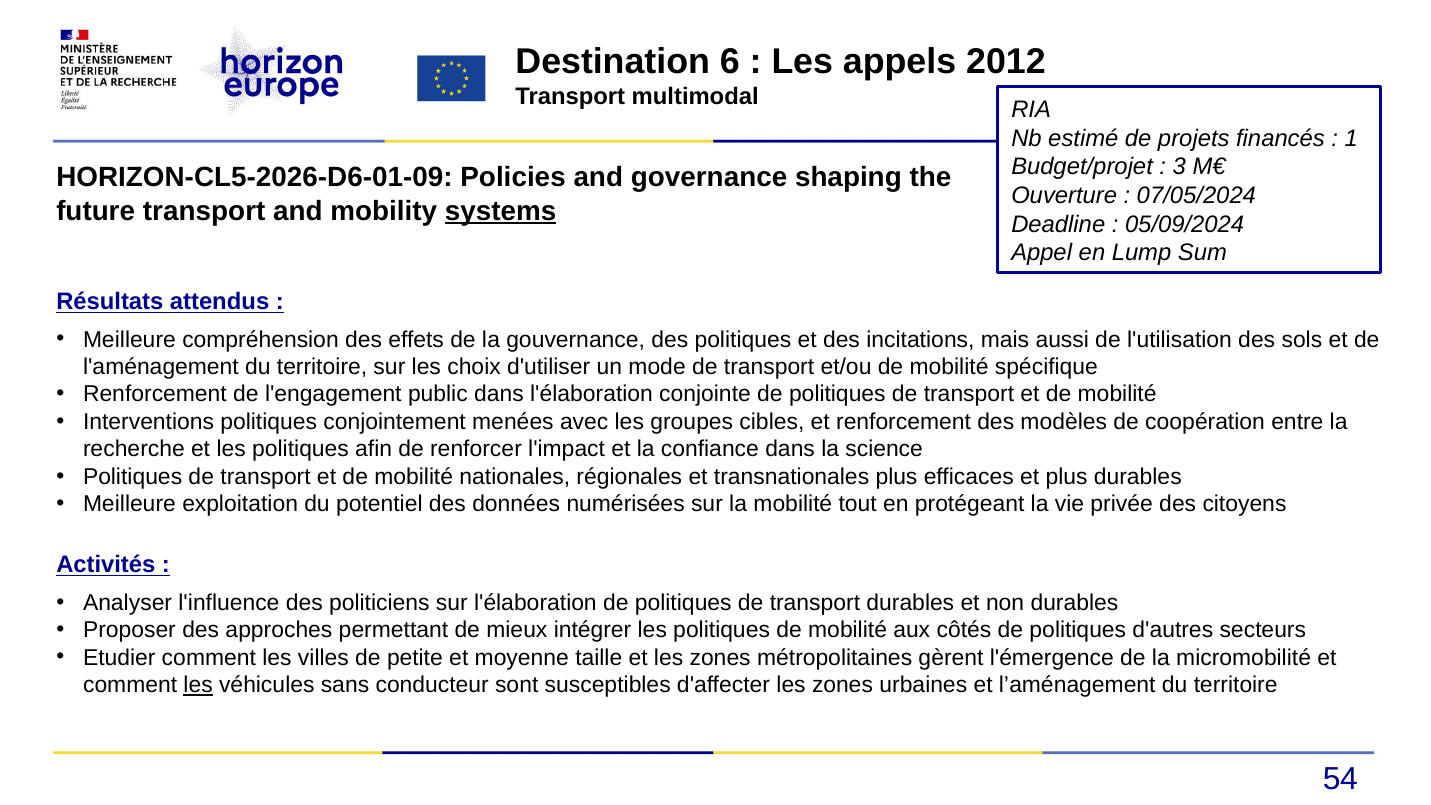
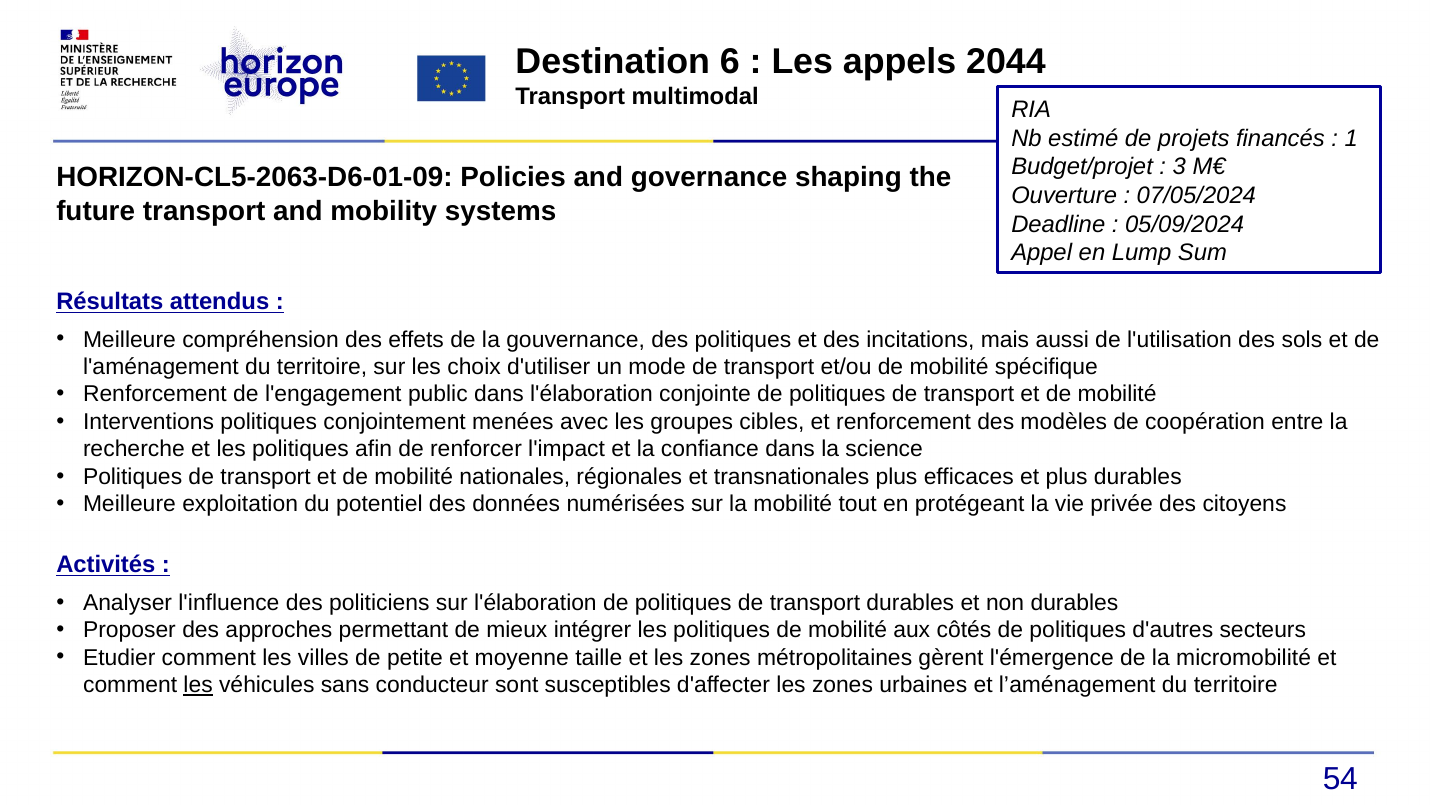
2012: 2012 -> 2044
HORIZON-CL5-2026-D6-01-09: HORIZON-CL5-2026-D6-01-09 -> HORIZON-CL5-2063-D6-01-09
systems underline: present -> none
